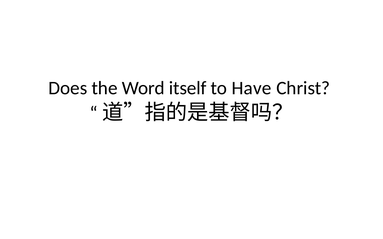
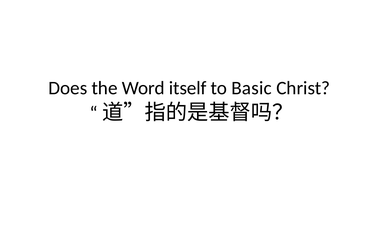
Have: Have -> Basic
